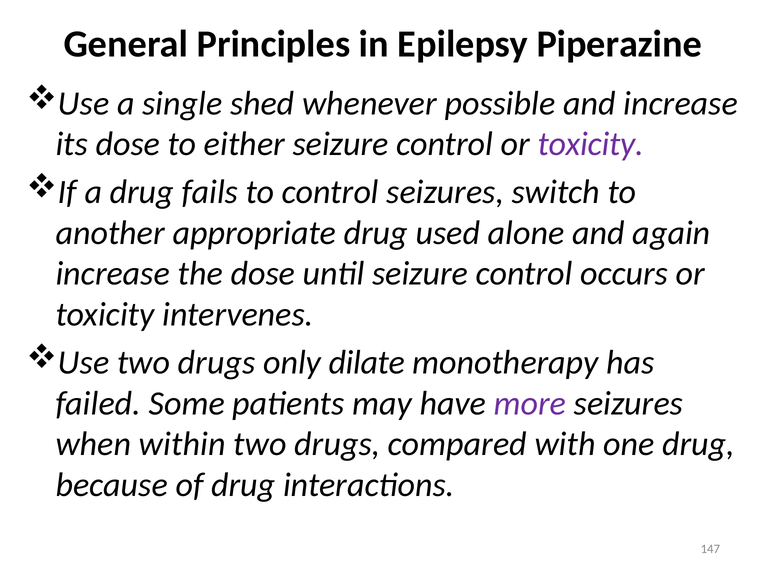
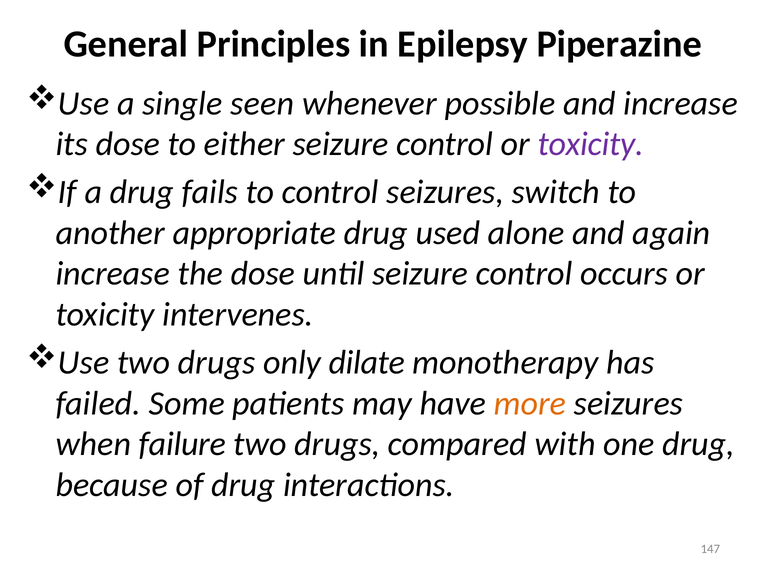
shed: shed -> seen
more colour: purple -> orange
within: within -> failure
